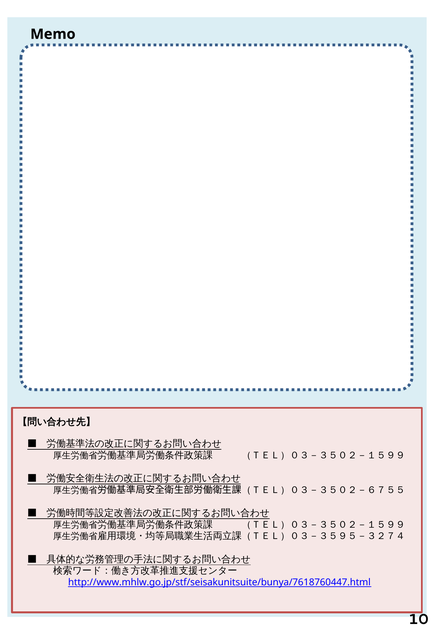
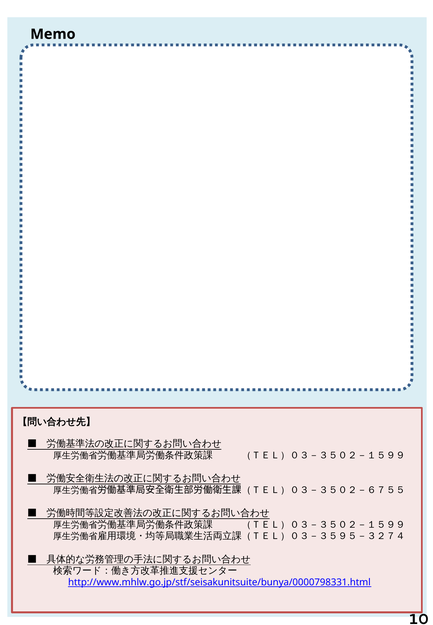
http://www.mhlw.go.jp/stf/seisakunitsuite/bunya/7618760447.html: http://www.mhlw.go.jp/stf/seisakunitsuite/bunya/7618760447.html -> http://www.mhlw.go.jp/stf/seisakunitsuite/bunya/0000798331.html
